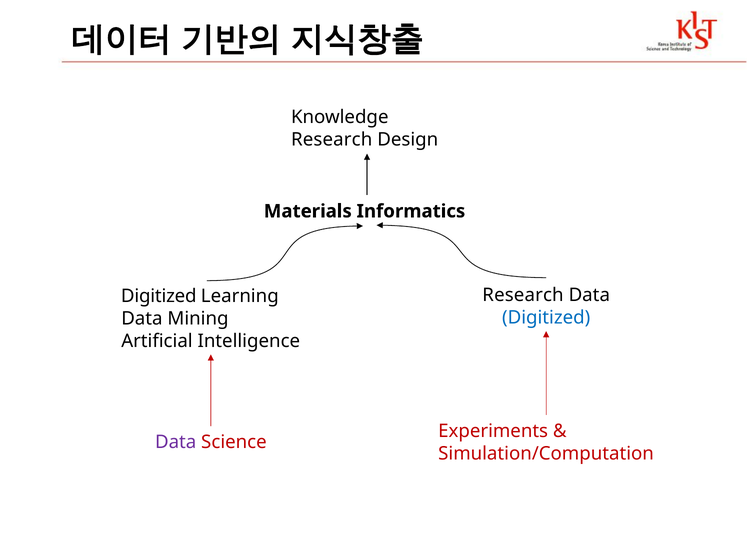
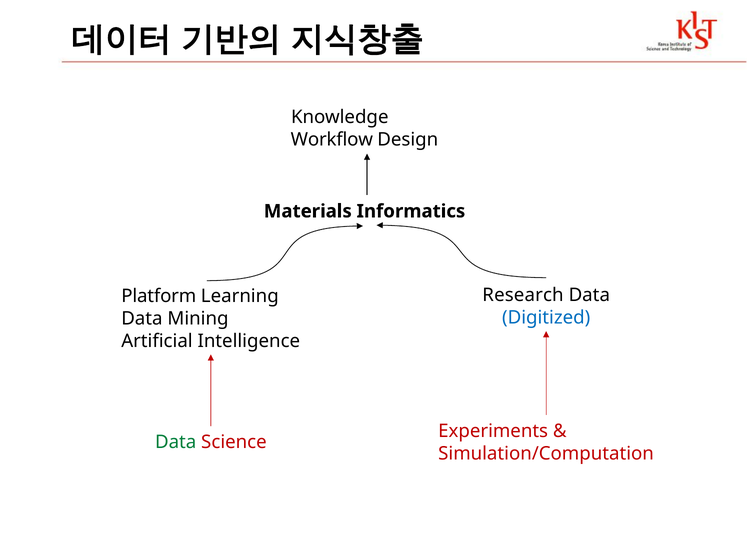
Research at (332, 139): Research -> Workflow
Digitized at (159, 296): Digitized -> Platform
Data at (176, 443) colour: purple -> green
